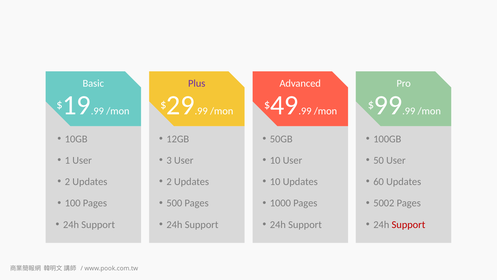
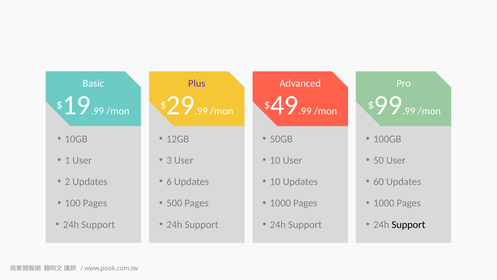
2 at (169, 181): 2 -> 6
5002 at (384, 203): 5002 -> 1000
Support at (408, 224) colour: red -> black
